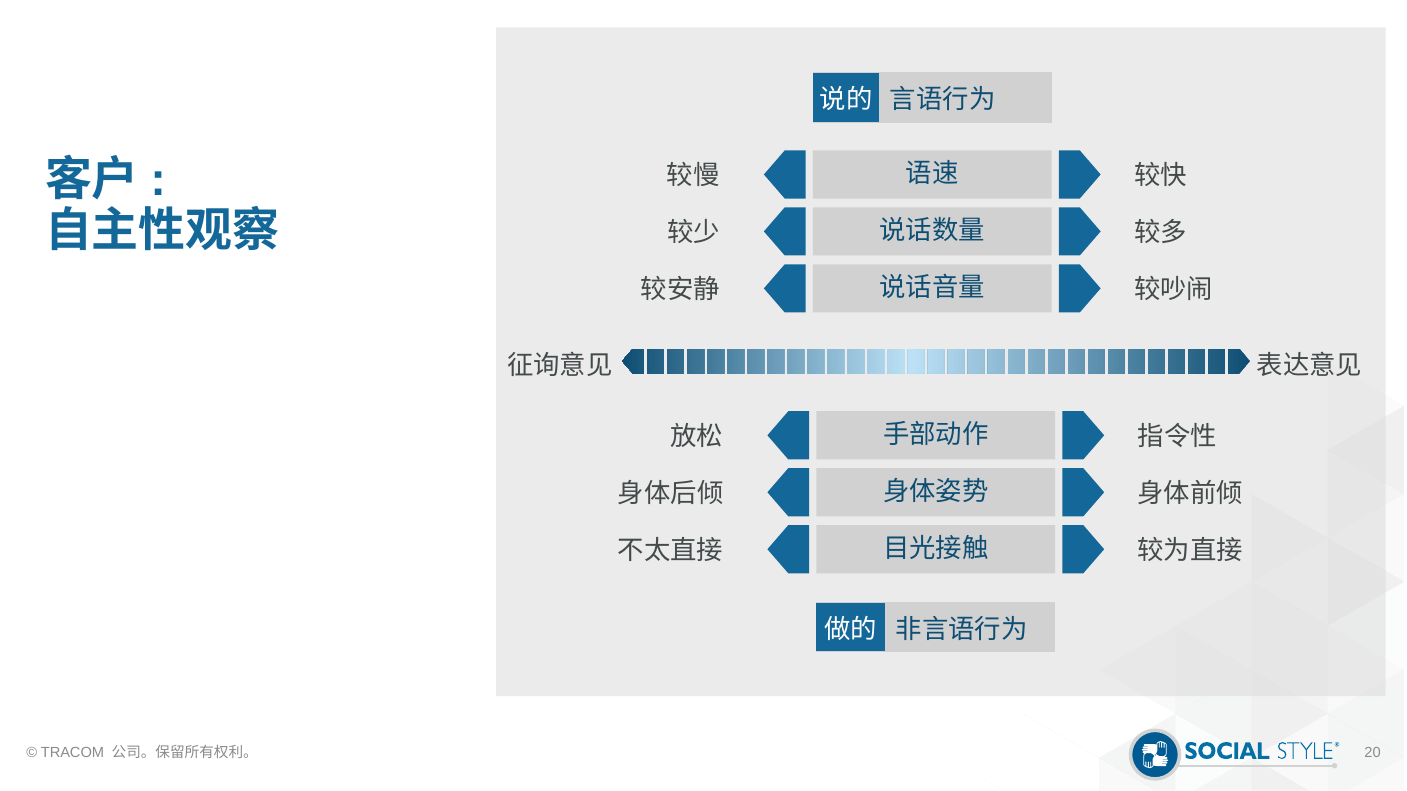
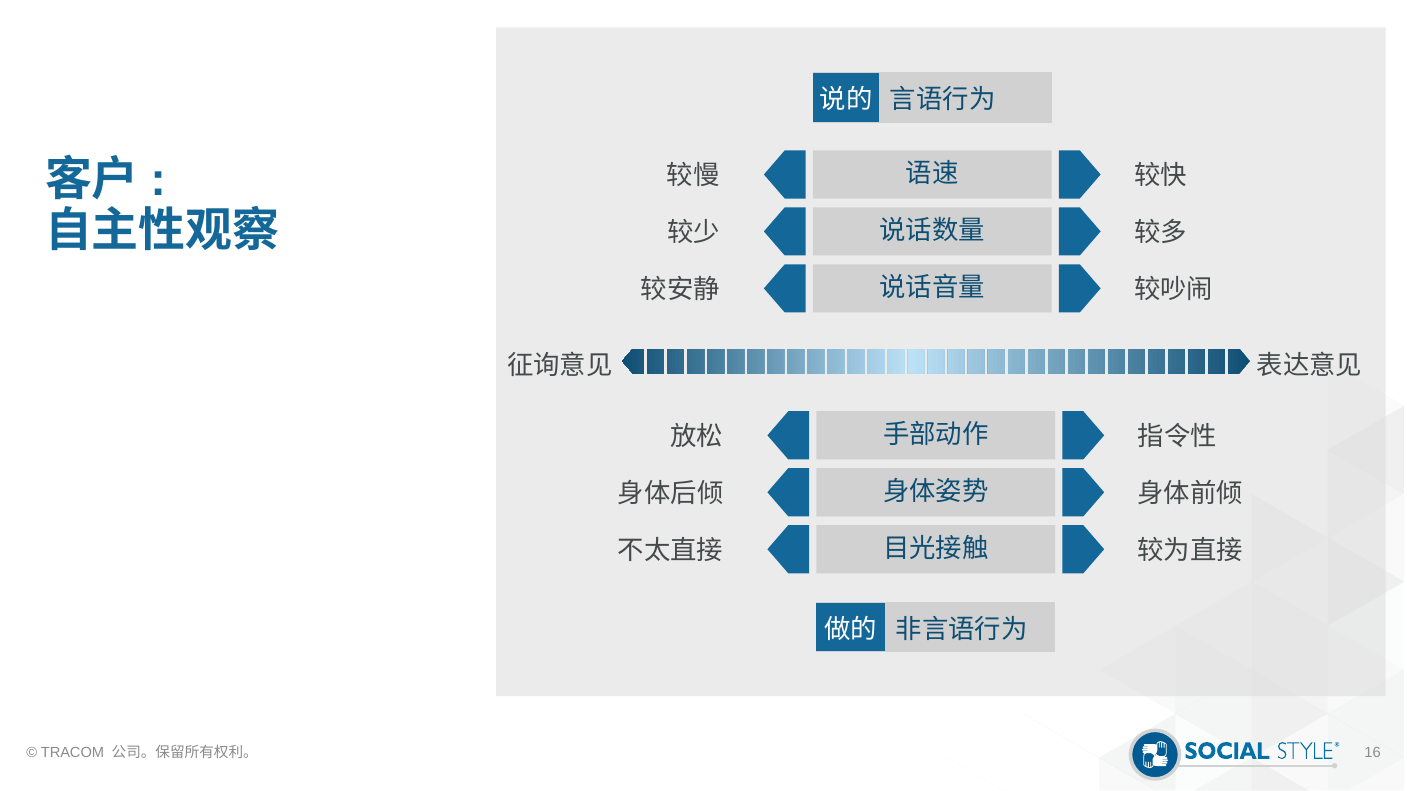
20: 20 -> 16
